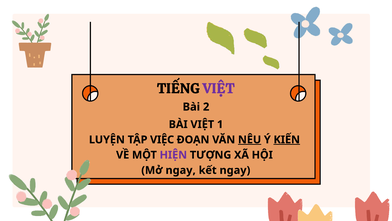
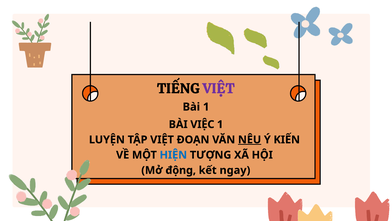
Bài 2: 2 -> 1
BÀI VIỆT: VIỆT -> VIỆC
TẬP VIỆC: VIỆC -> VIỆT
KIẾN underline: present -> none
HIỆN colour: purple -> blue
Mở ngay: ngay -> động
